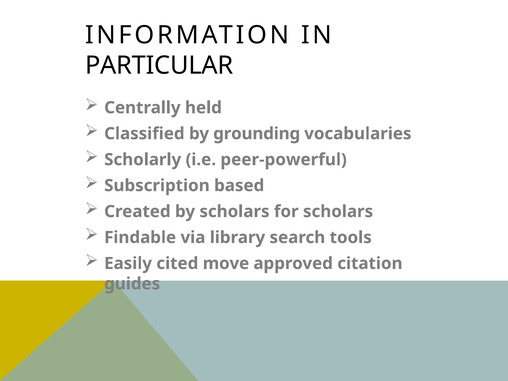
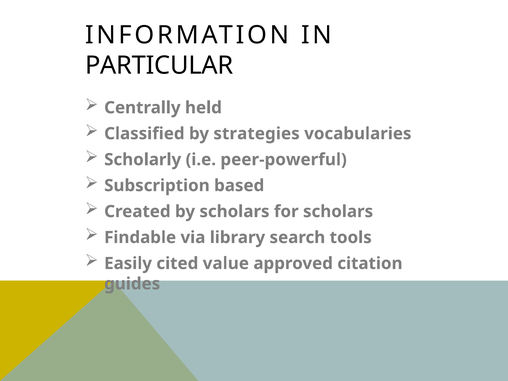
grounding: grounding -> strategies
move: move -> value
